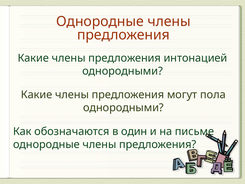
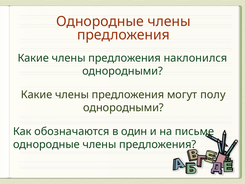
интонацией: интонацией -> наклонился
пола: пола -> полу
